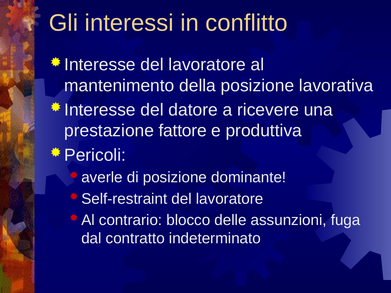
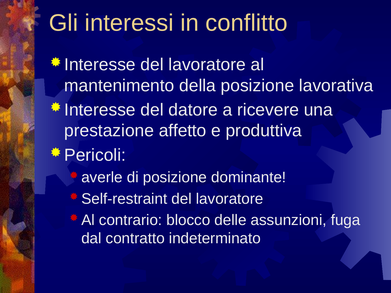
fattore: fattore -> affetto
